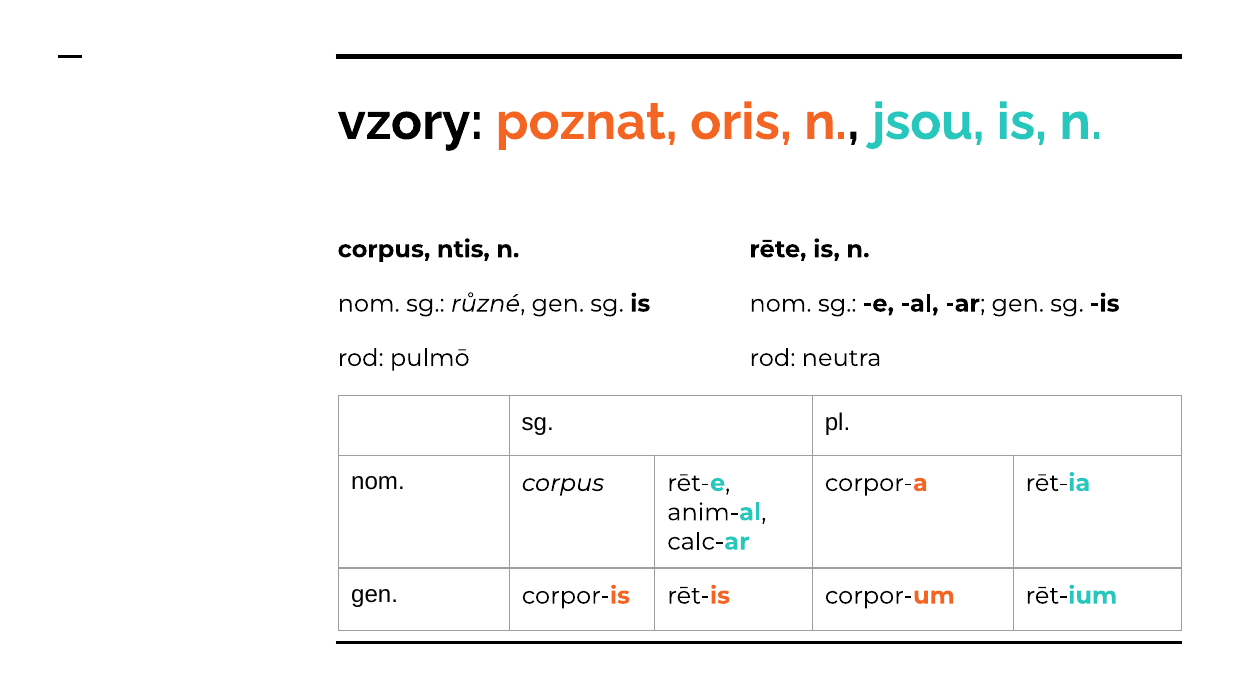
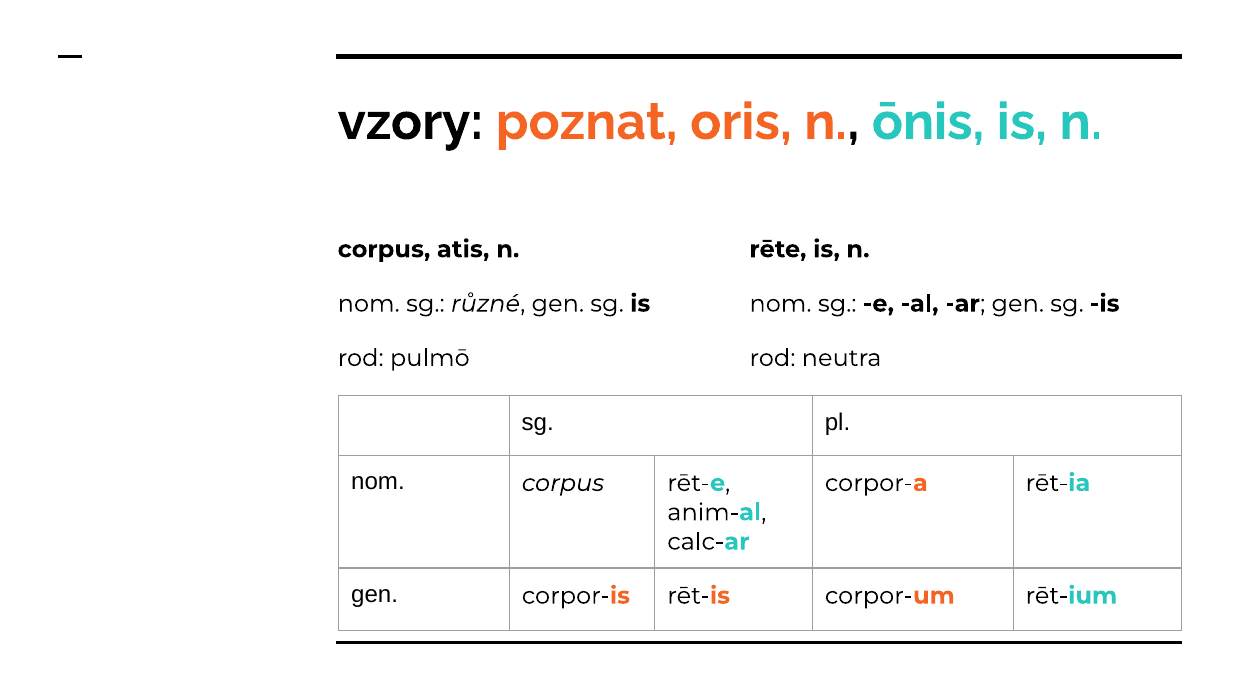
jsou: jsou -> ōnis
ntis: ntis -> atis
